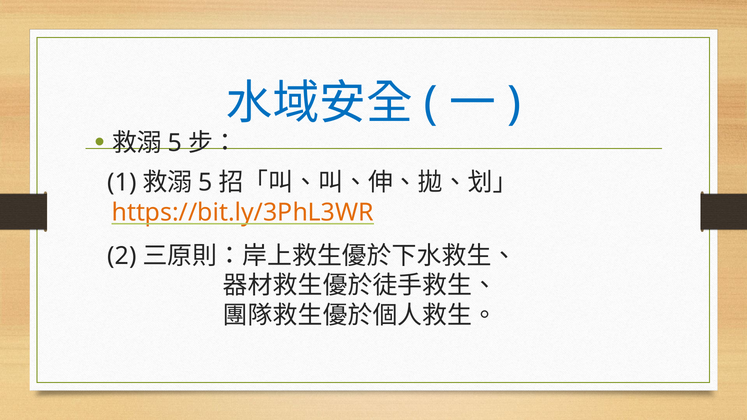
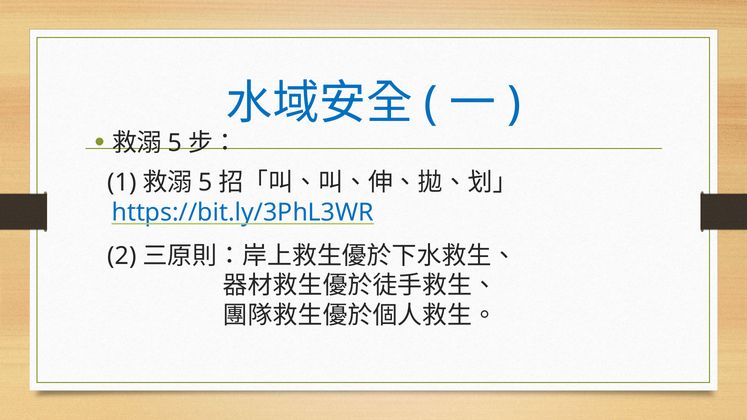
https://bit.ly/3PhL3WR colour: orange -> blue
